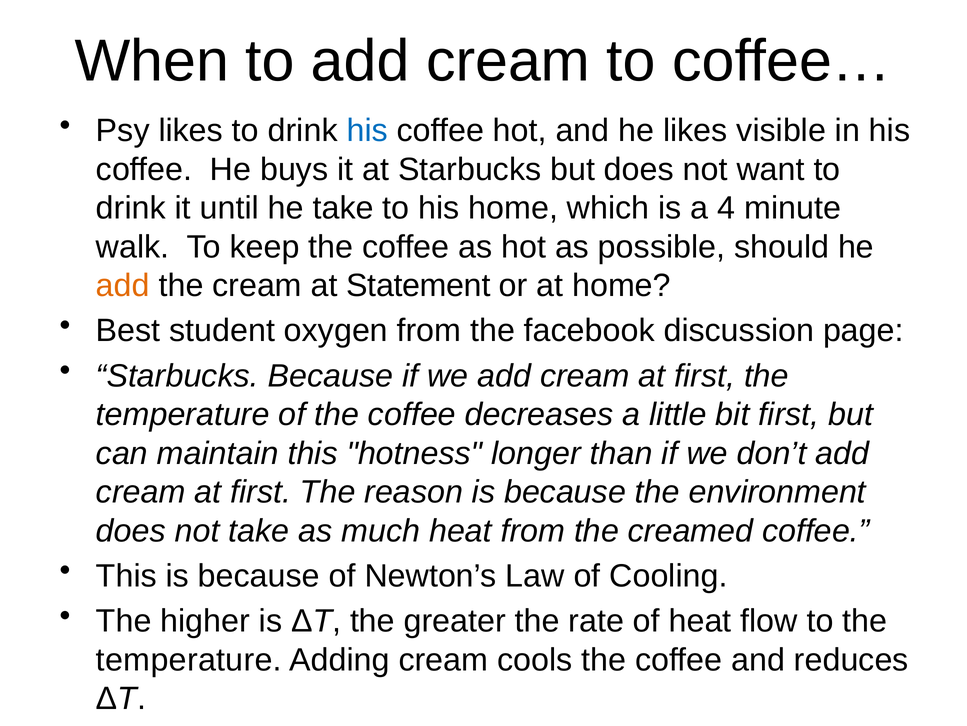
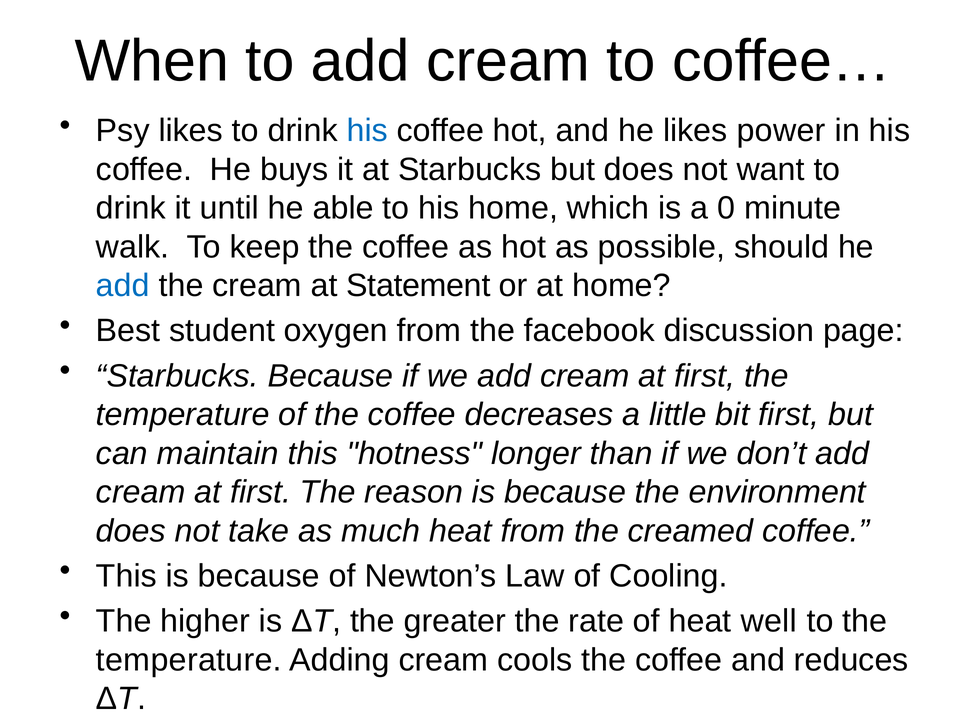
visible: visible -> power
he take: take -> able
4: 4 -> 0
add at (123, 285) colour: orange -> blue
flow: flow -> well
